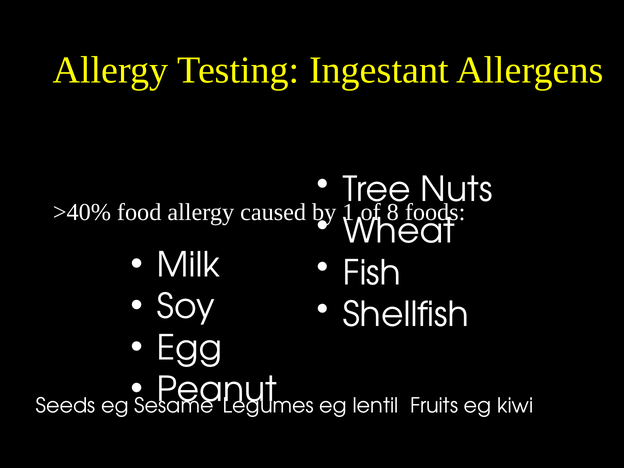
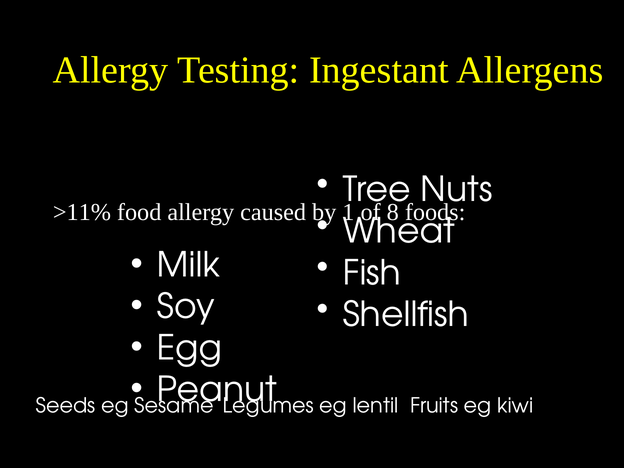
>40%: >40% -> >11%
